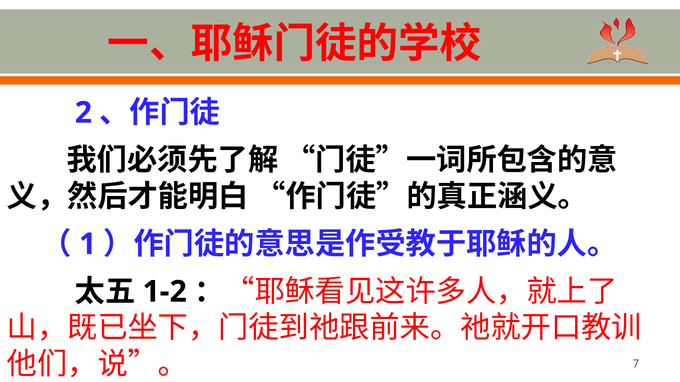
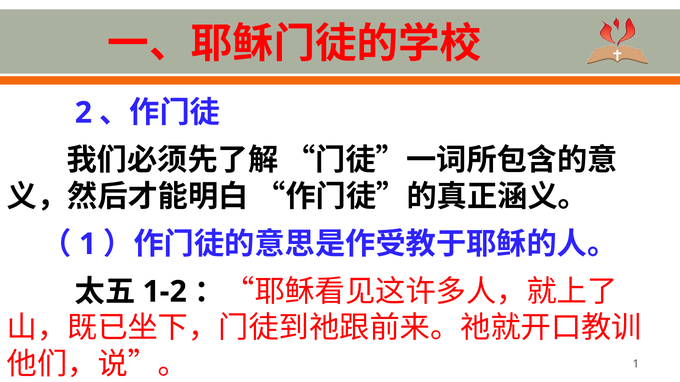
7 at (636, 365): 7 -> 1
